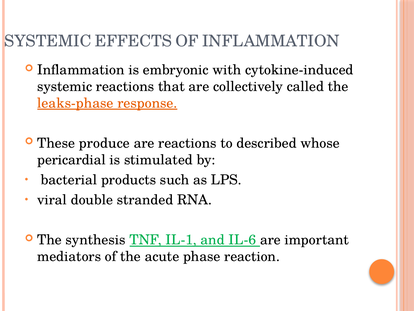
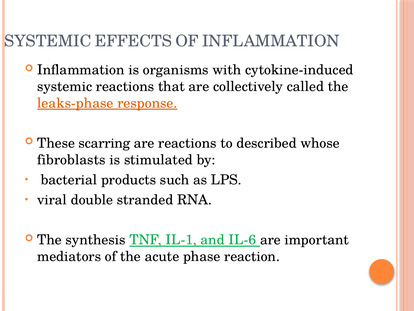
embryonic: embryonic -> organisms
produce: produce -> scarring
pericardial: pericardial -> fibroblasts
